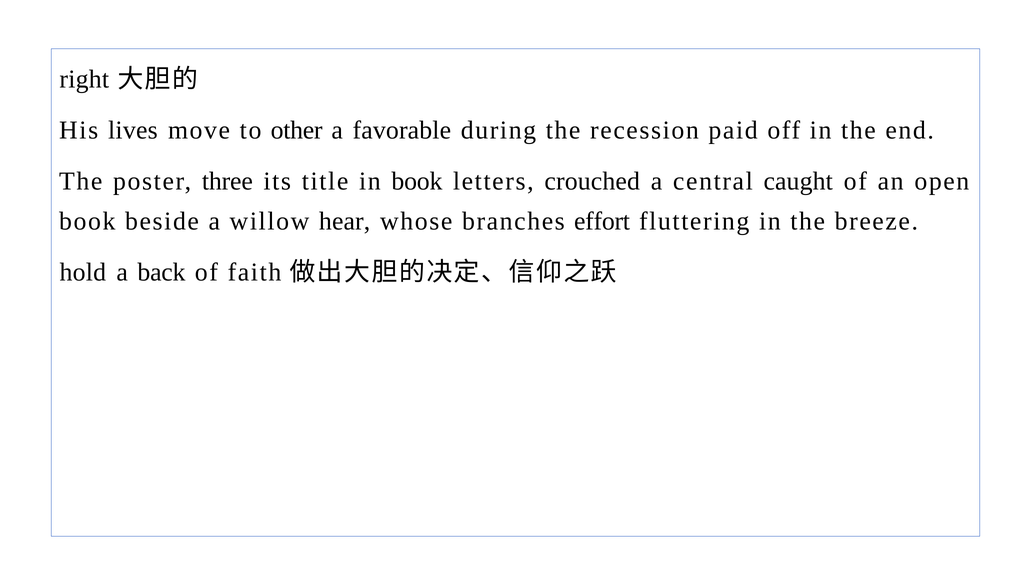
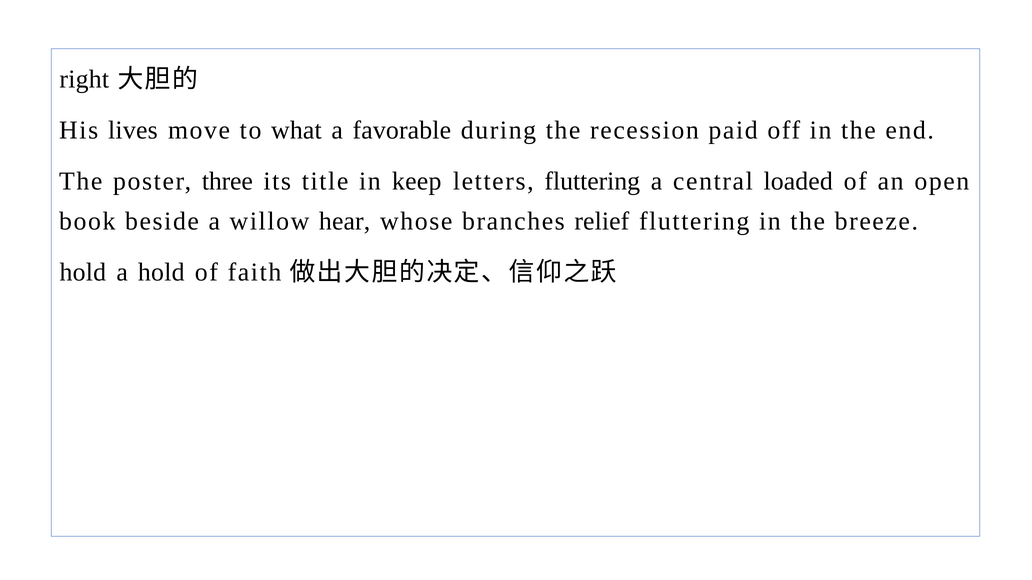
other: other -> what
in book: book -> keep
letters crouched: crouched -> fluttering
caught: caught -> loaded
effort: effort -> relief
a back: back -> hold
